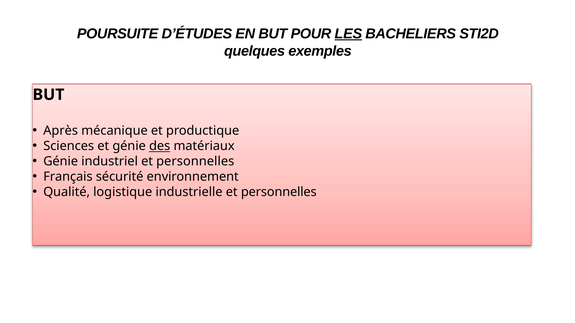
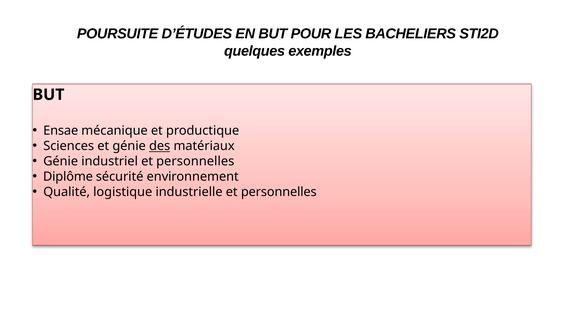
LES underline: present -> none
Après: Après -> Ensae
Français: Français -> Diplôme
